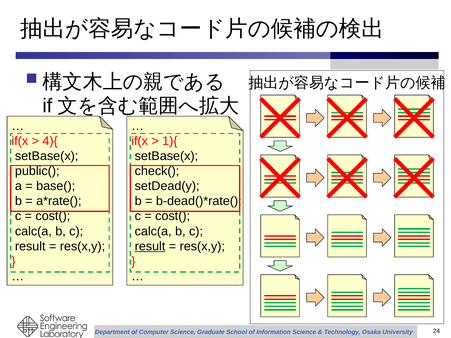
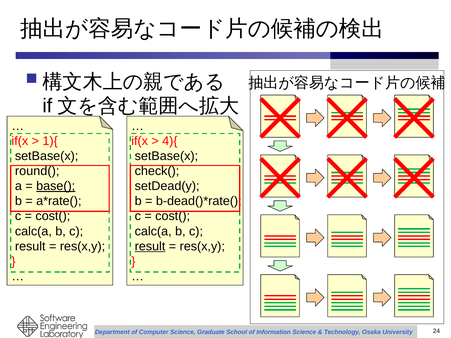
4){: 4){ -> 1){
1){: 1){ -> 4){
public(: public( -> round(
base( underline: none -> present
